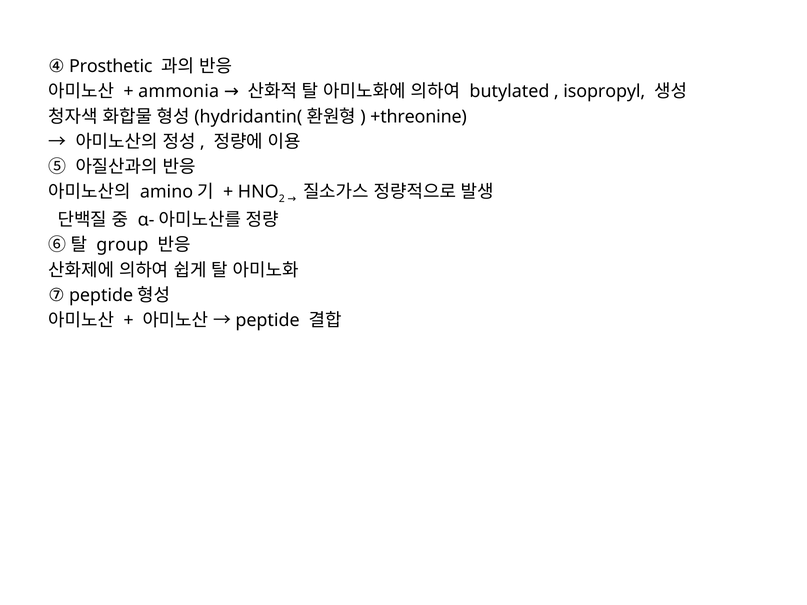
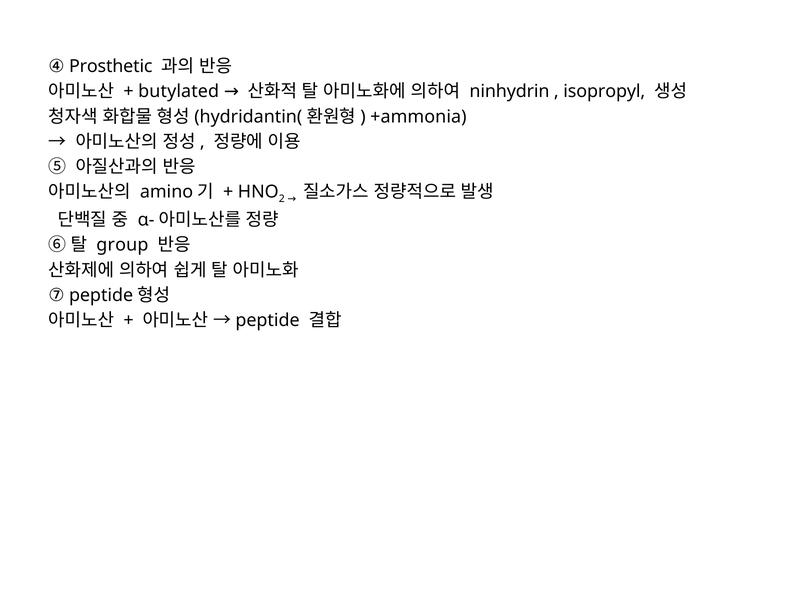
ammonia: ammonia -> butylated
butylated: butylated -> ninhydrin
+threonine: +threonine -> +ammonia
